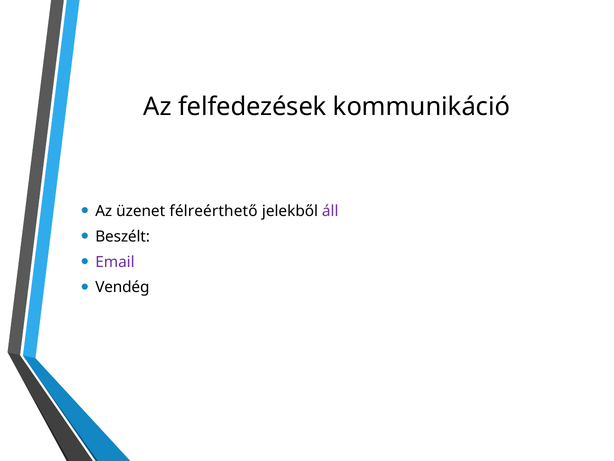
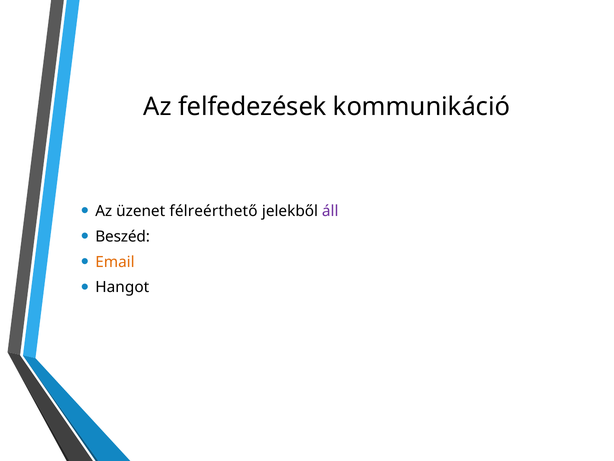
Beszélt: Beszélt -> Beszéd
Email colour: purple -> orange
Vendég: Vendég -> Hangot
